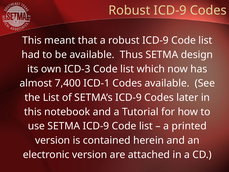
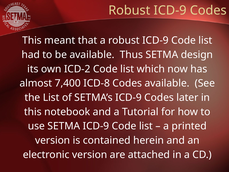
ICD-3: ICD-3 -> ICD-2
ICD-1: ICD-1 -> ICD-8
